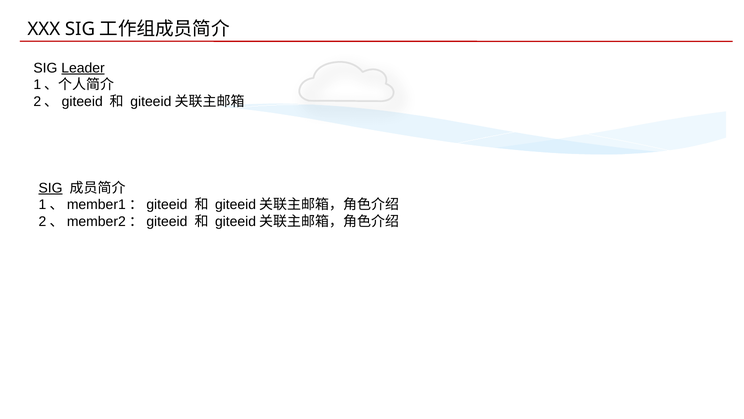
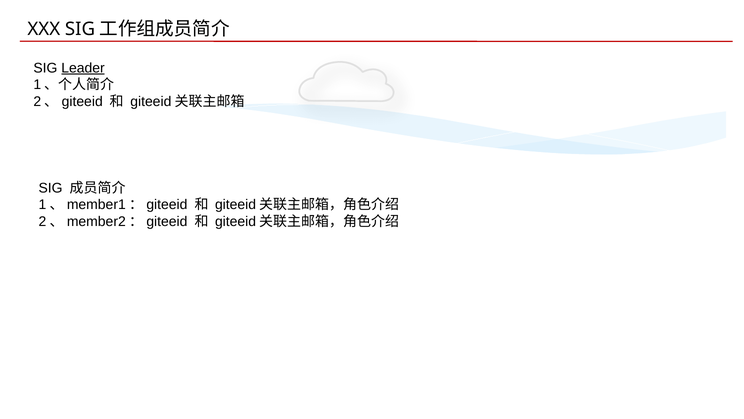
SIG at (51, 188) underline: present -> none
